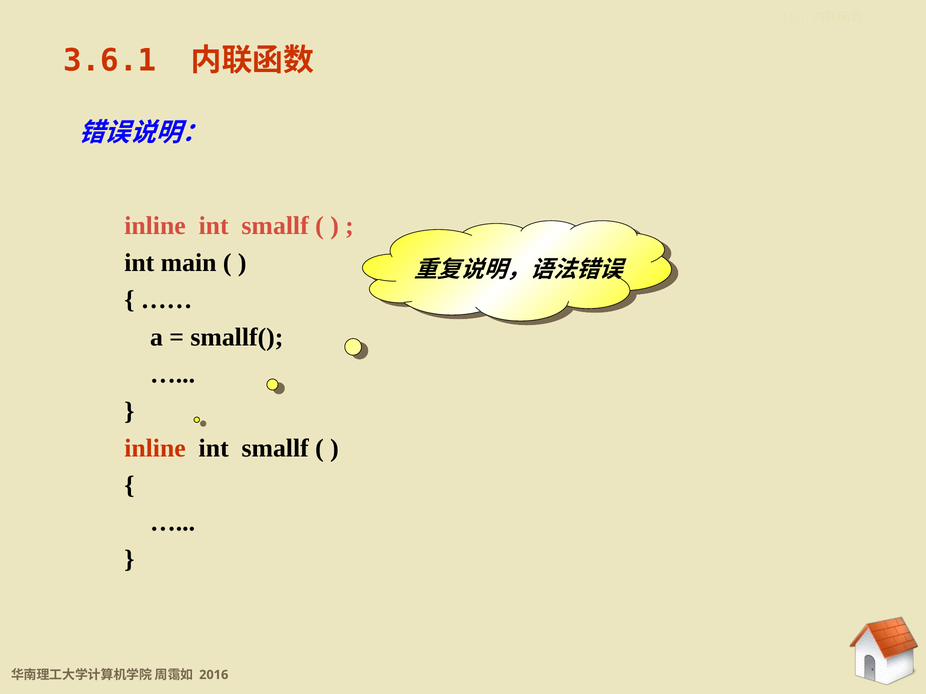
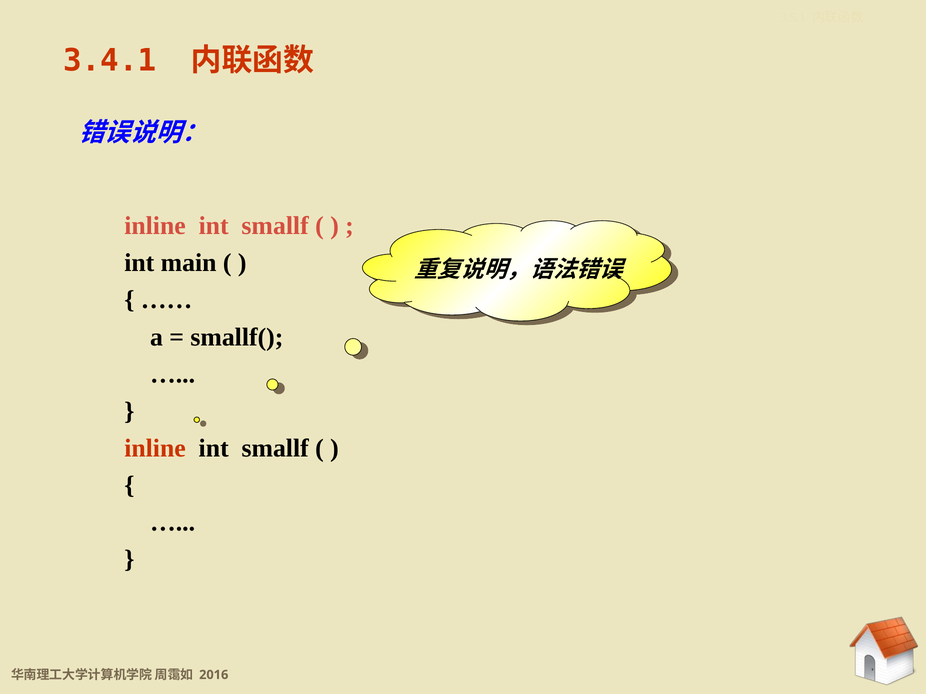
3.6.1: 3.6.1 -> 3.4.1
